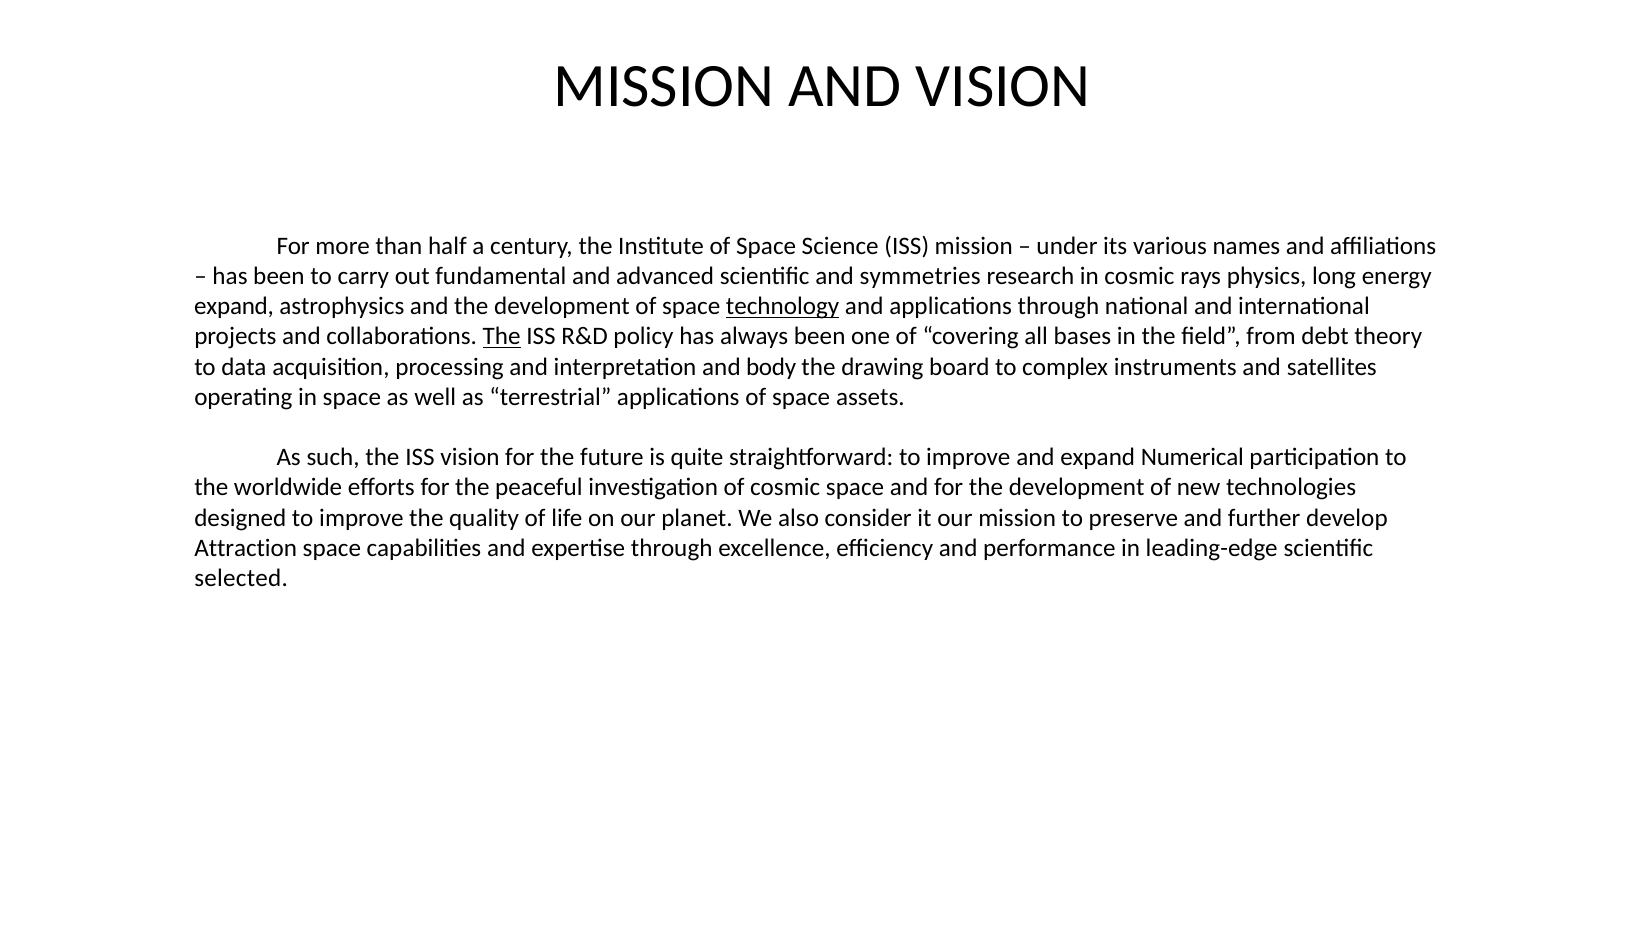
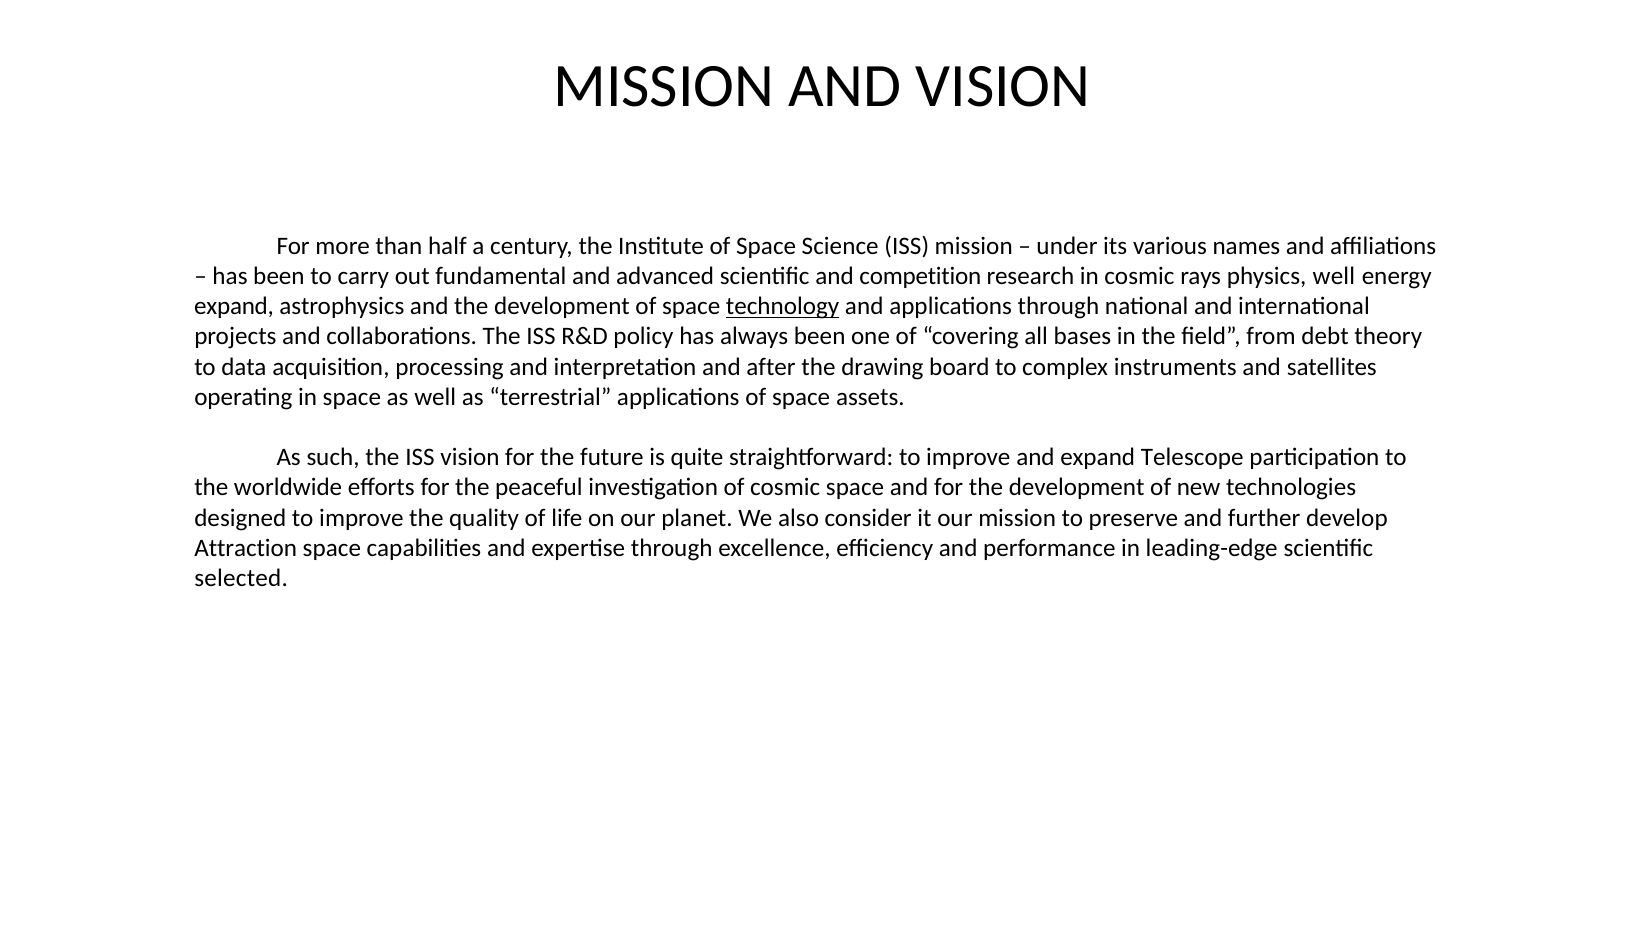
symmetries: symmetries -> competition
physics long: long -> well
The at (502, 337) underline: present -> none
body: body -> after
Numerical: Numerical -> Telescope
